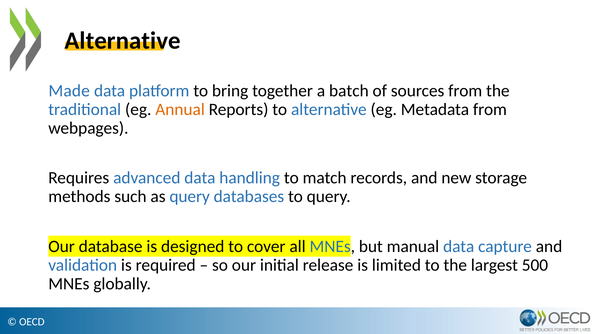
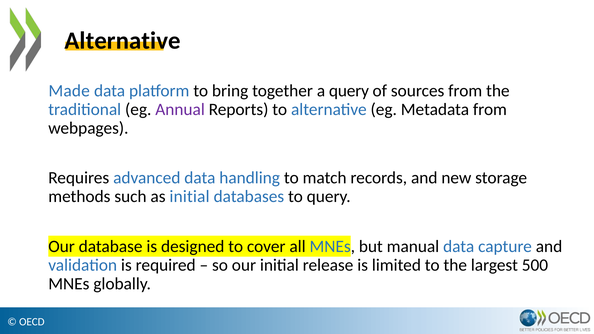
a batch: batch -> query
Annual colour: orange -> purple
as query: query -> initial
